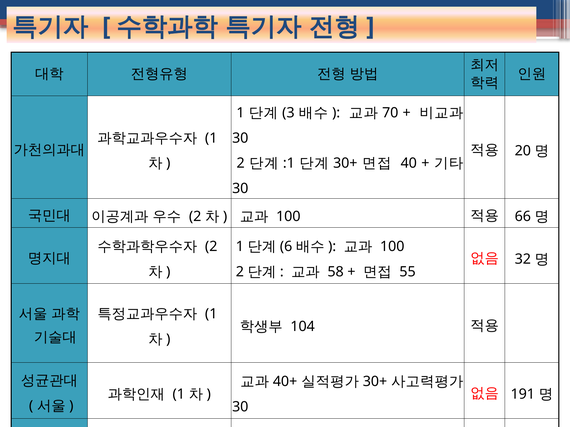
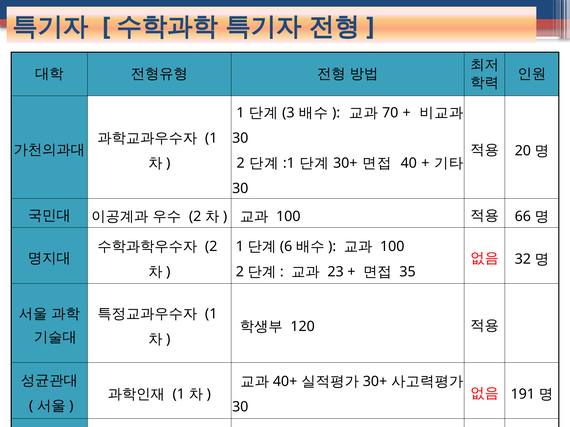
58: 58 -> 23
55: 55 -> 35
104: 104 -> 120
